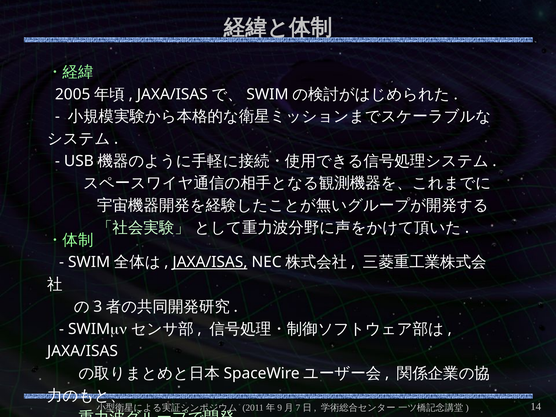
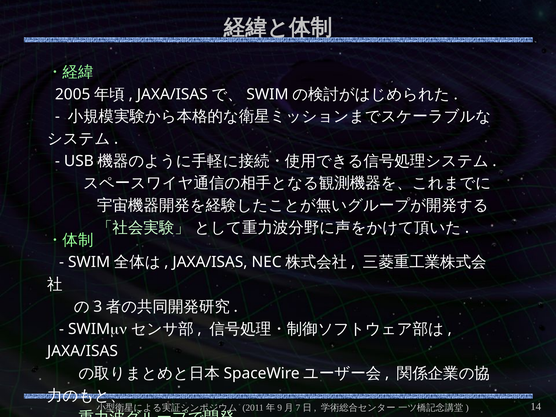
JAXA/ISAS at (210, 262) underline: present -> none
